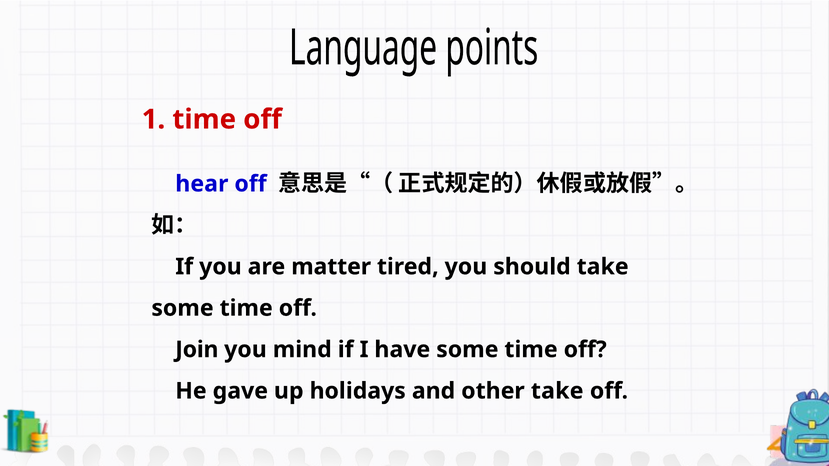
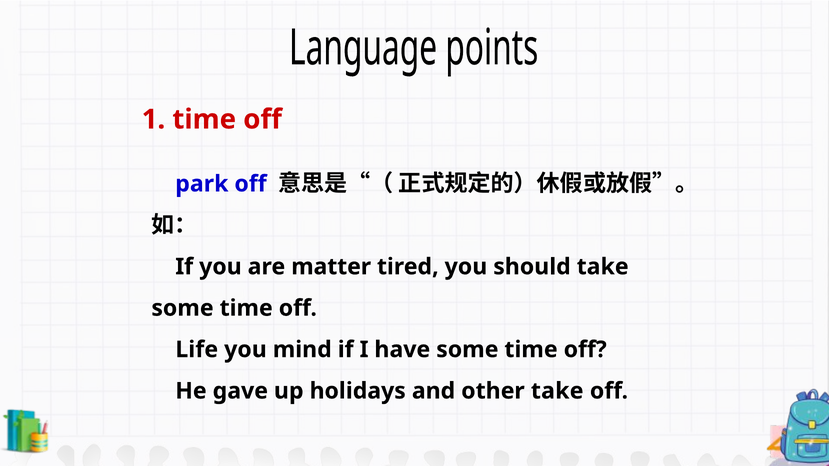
hear: hear -> park
Join: Join -> Life
